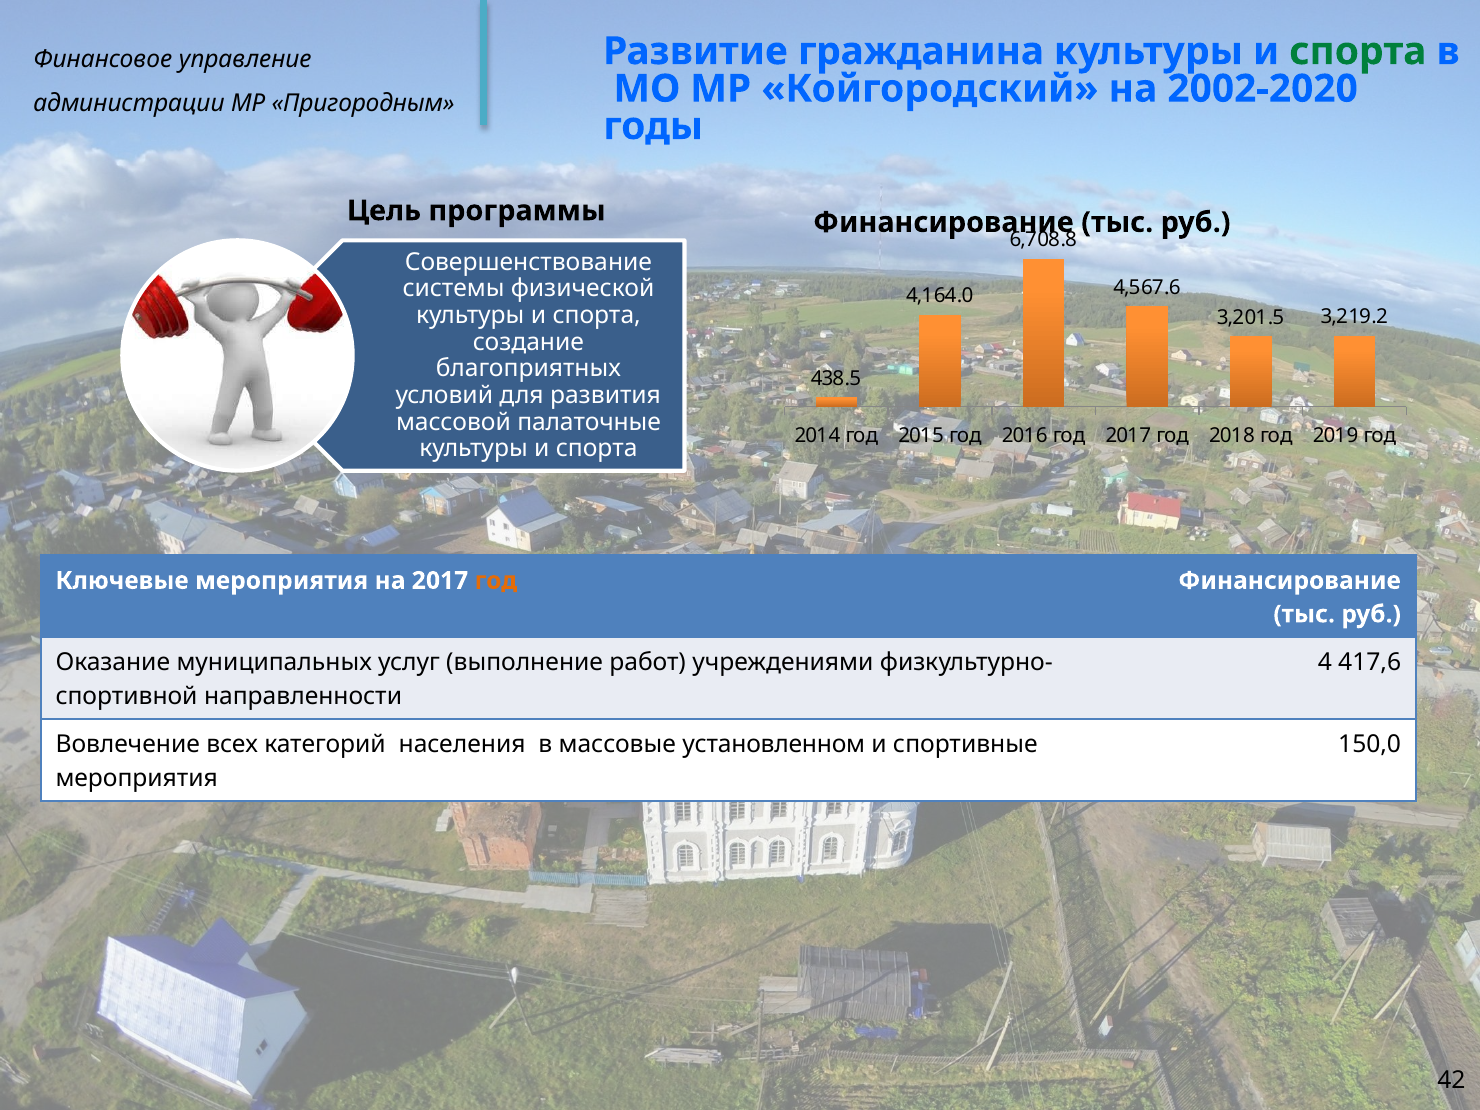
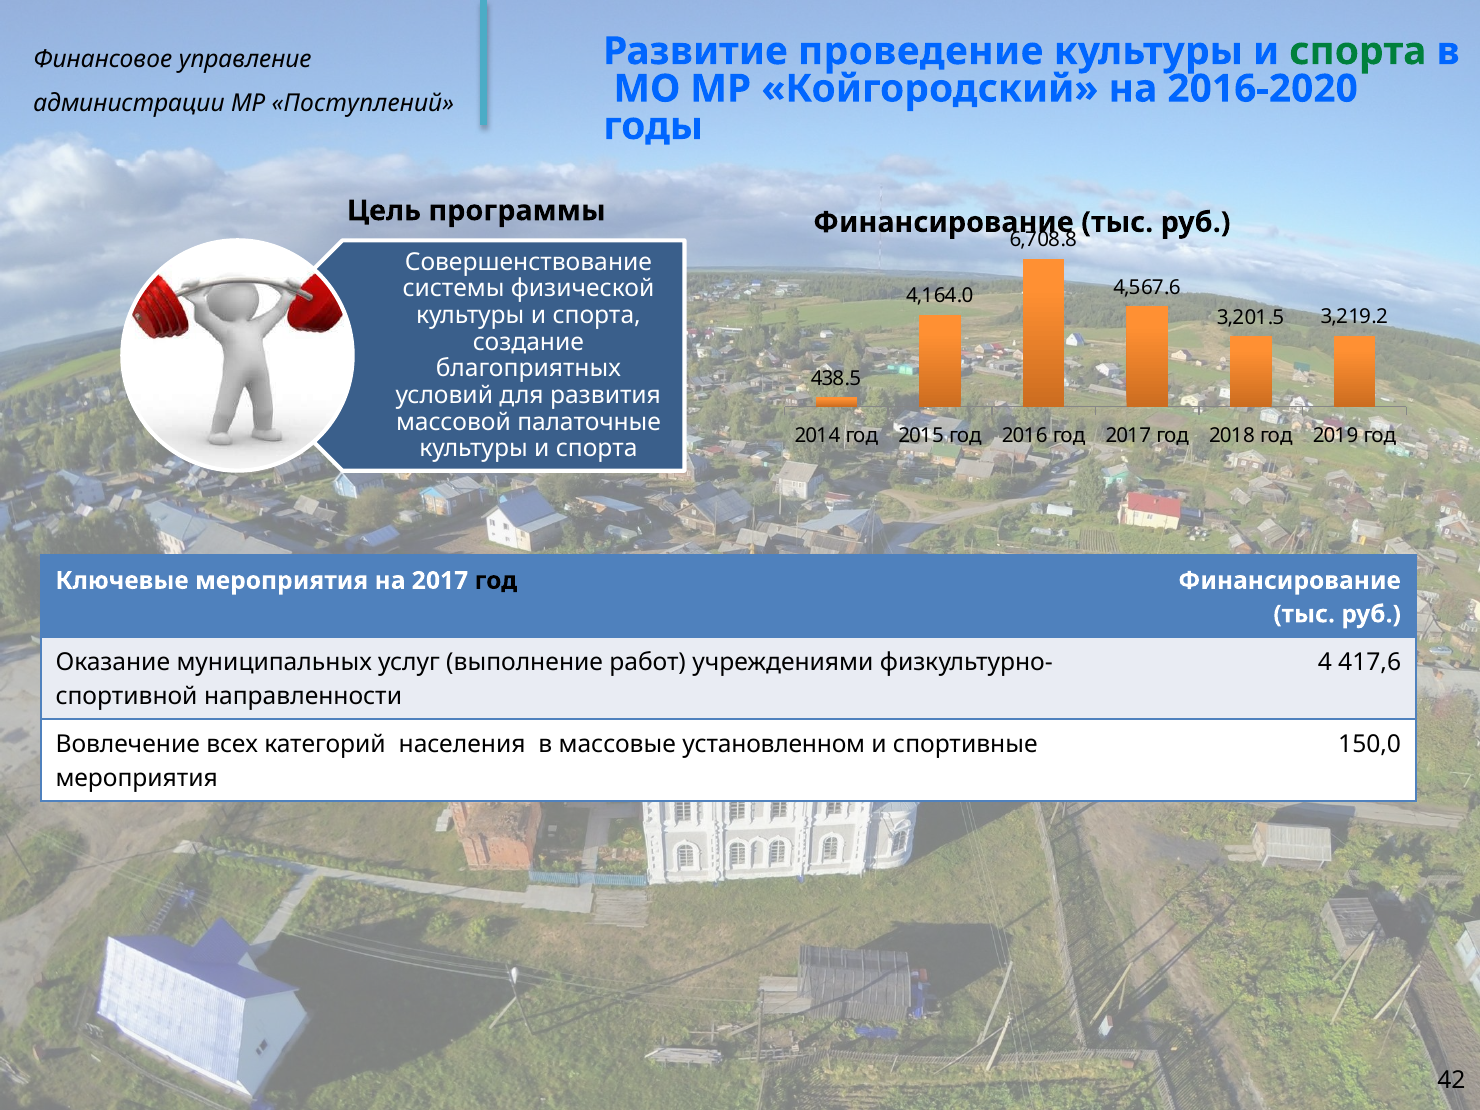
гражданина: гражданина -> проведение
2002-2020: 2002-2020 -> 2016-2020
Пригородным: Пригородным -> Поступлений
год at (496, 581) colour: orange -> black
